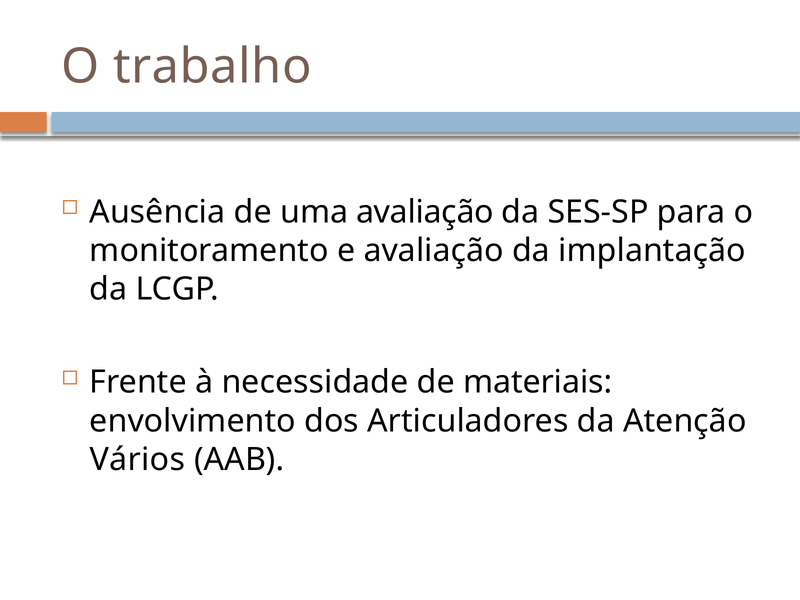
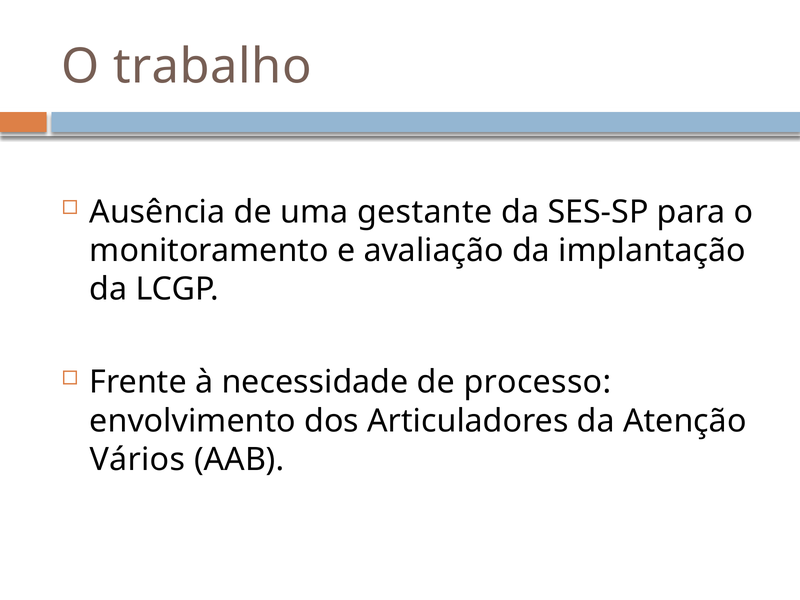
uma avaliação: avaliação -> gestante
materiais: materiais -> processo
